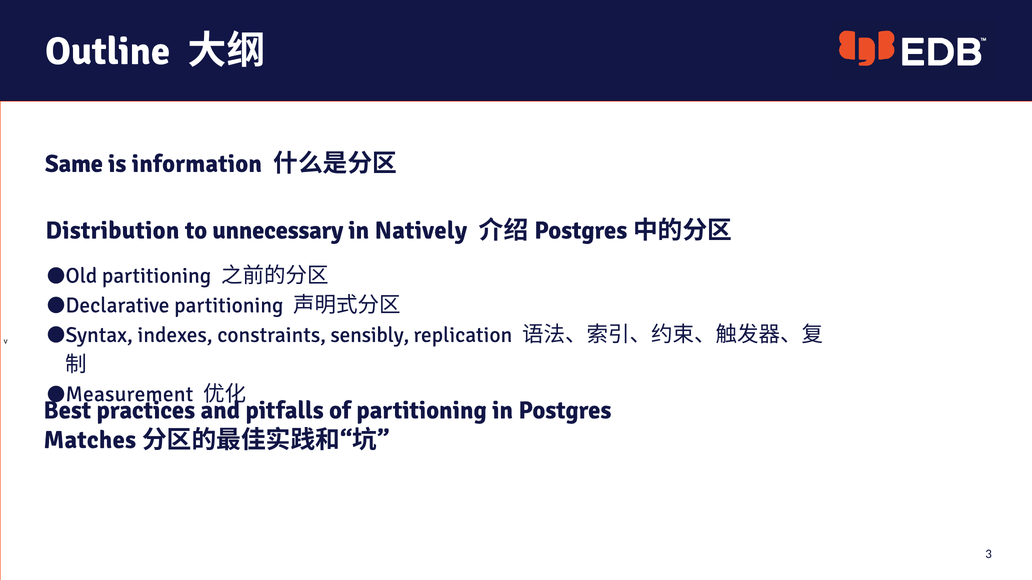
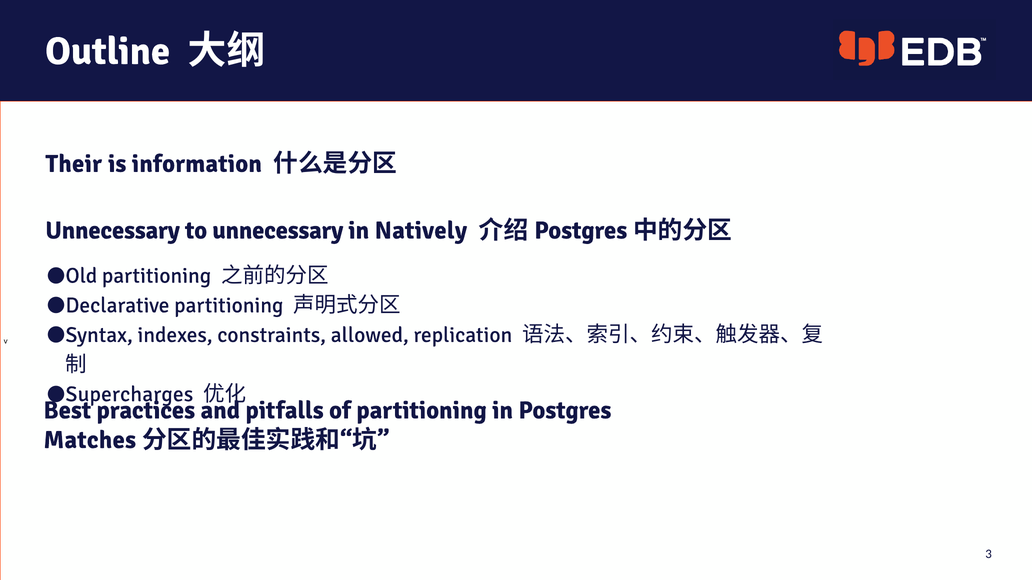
Same: Same -> Their
Distribution at (112, 231): Distribution -> Unnecessary
sensibly: sensibly -> allowed
Measurement: Measurement -> Supercharges
